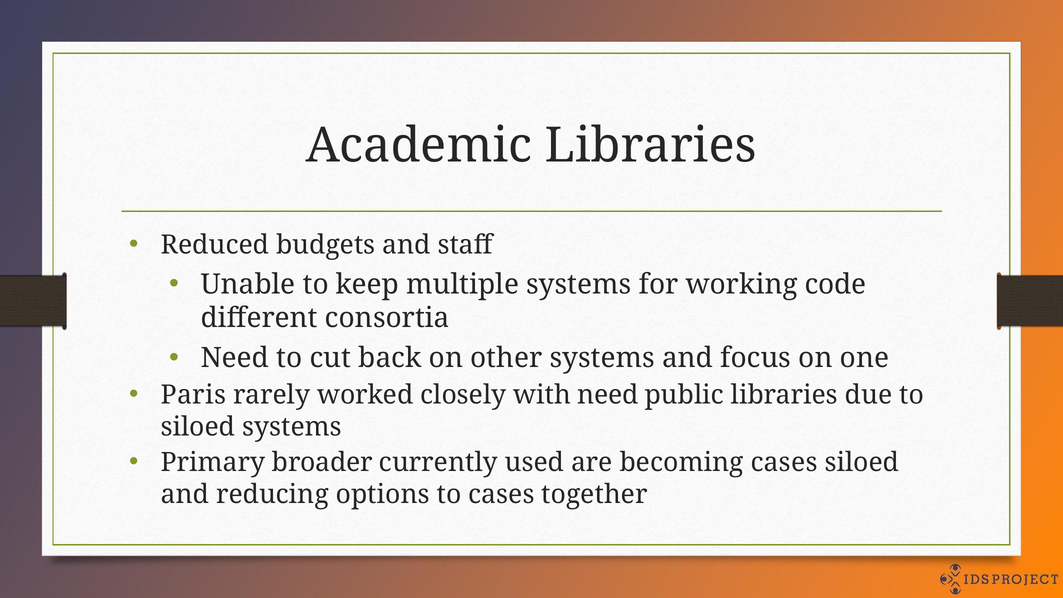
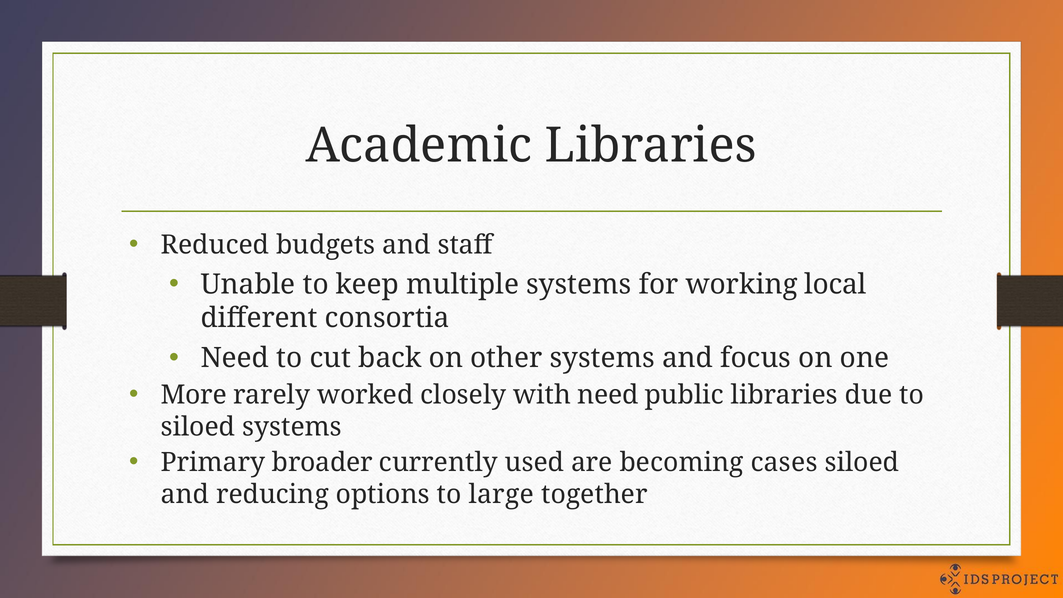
code: code -> local
Paris: Paris -> More
to cases: cases -> large
